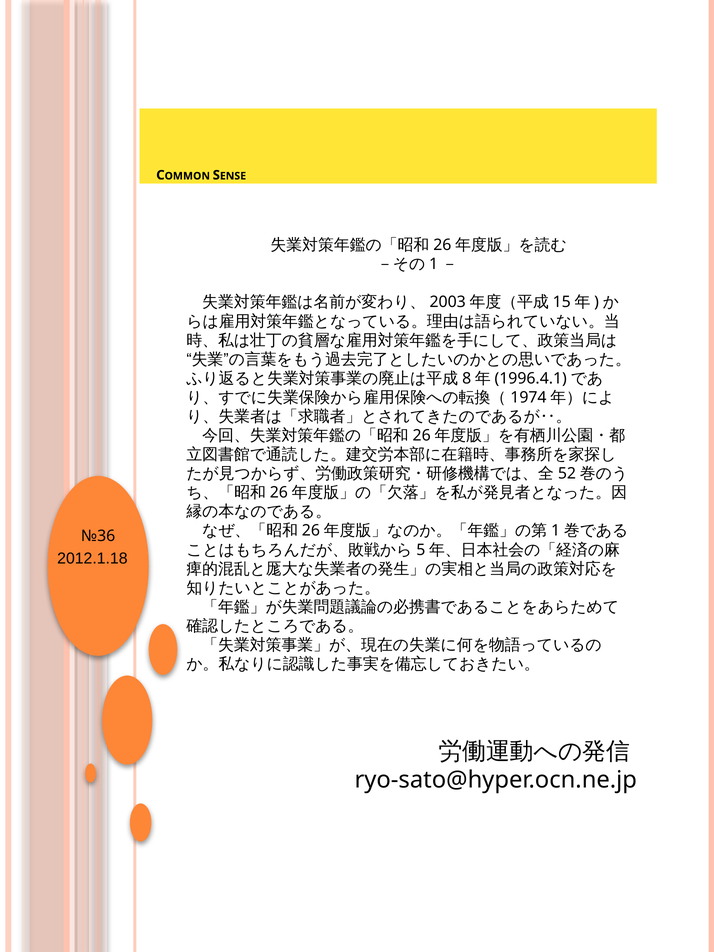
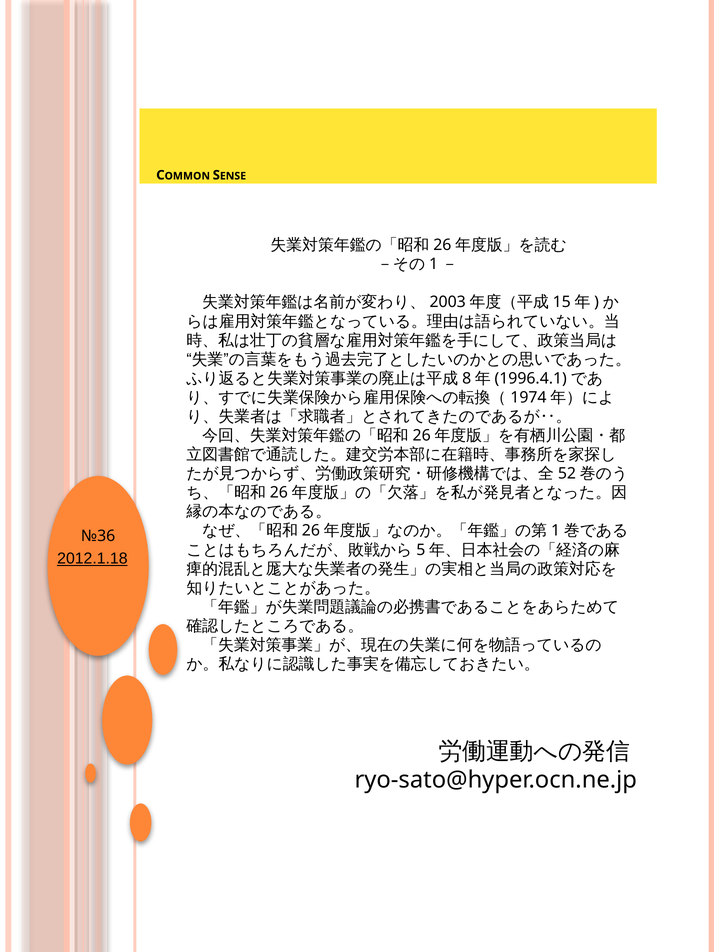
2012.1.18 underline: none -> present
